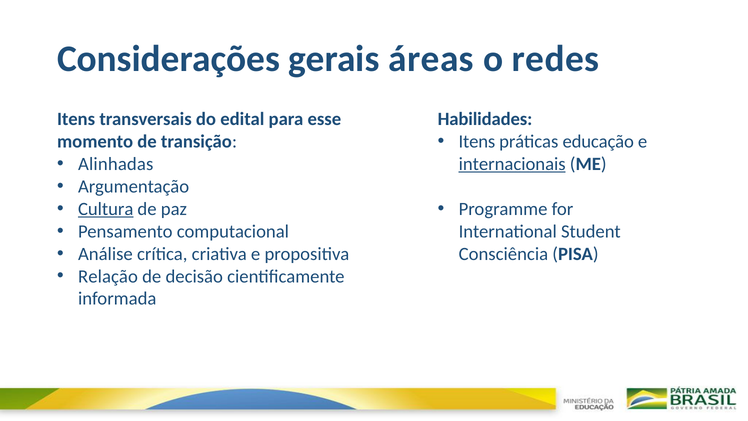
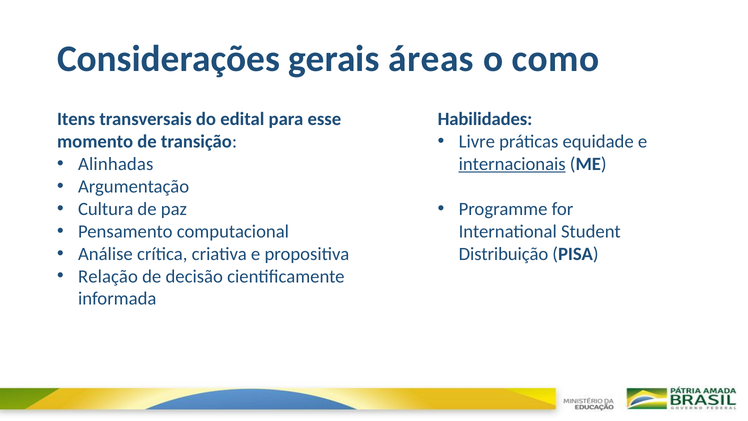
redes: redes -> como
Itens at (477, 142): Itens -> Livre
educação: educação -> equidade
Cultura underline: present -> none
Consciência: Consciência -> Distribuição
